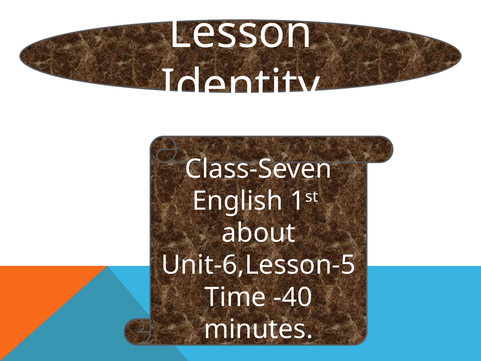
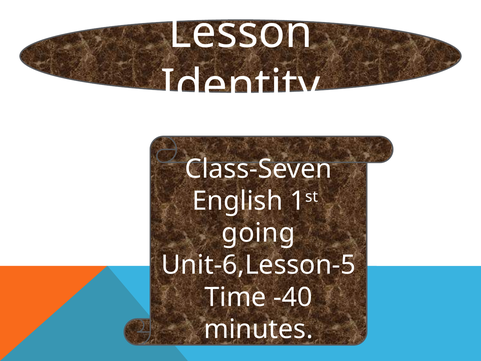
about: about -> going
